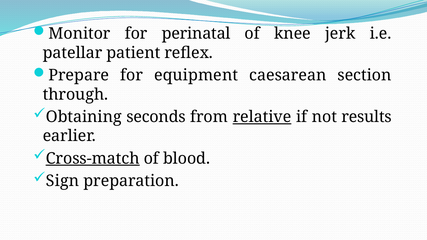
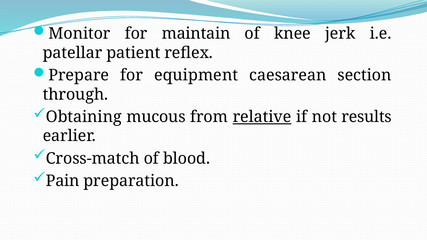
perinatal: perinatal -> maintain
seconds: seconds -> mucous
Cross-match underline: present -> none
Sign: Sign -> Pain
